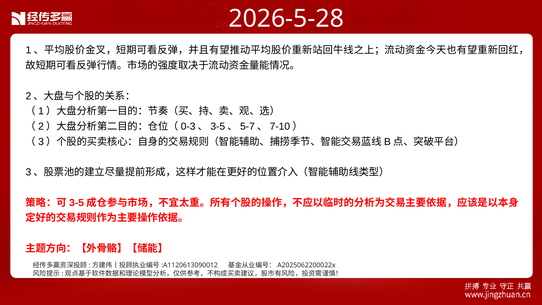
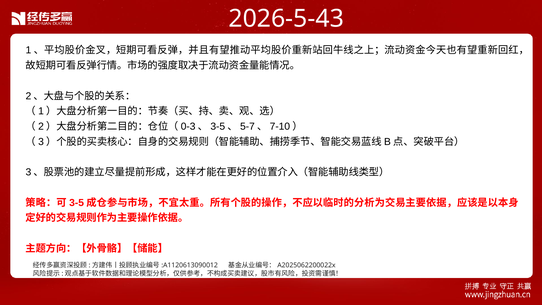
2026-5-28: 2026-5-28 -> 2026-5-43
